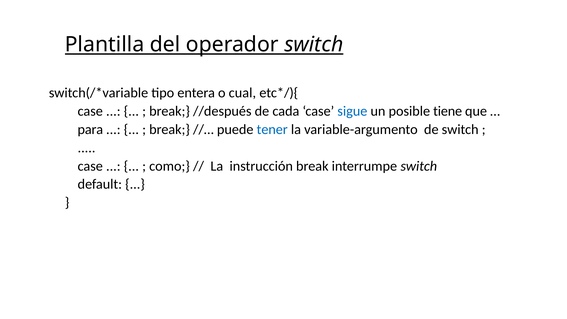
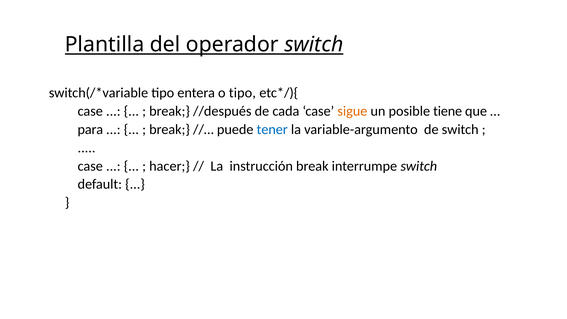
o cual: cual -> tipo
sigue colour: blue -> orange
como: como -> hacer
